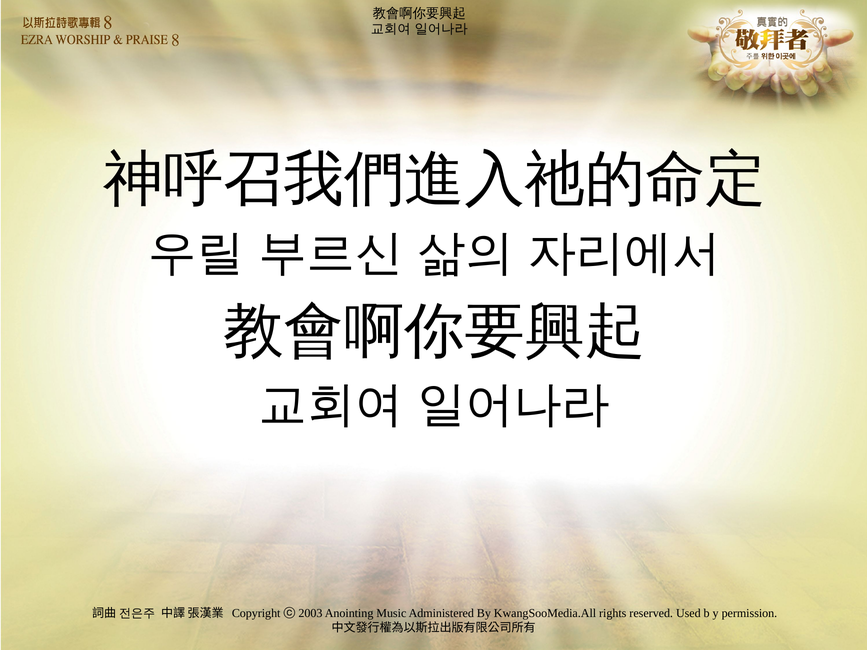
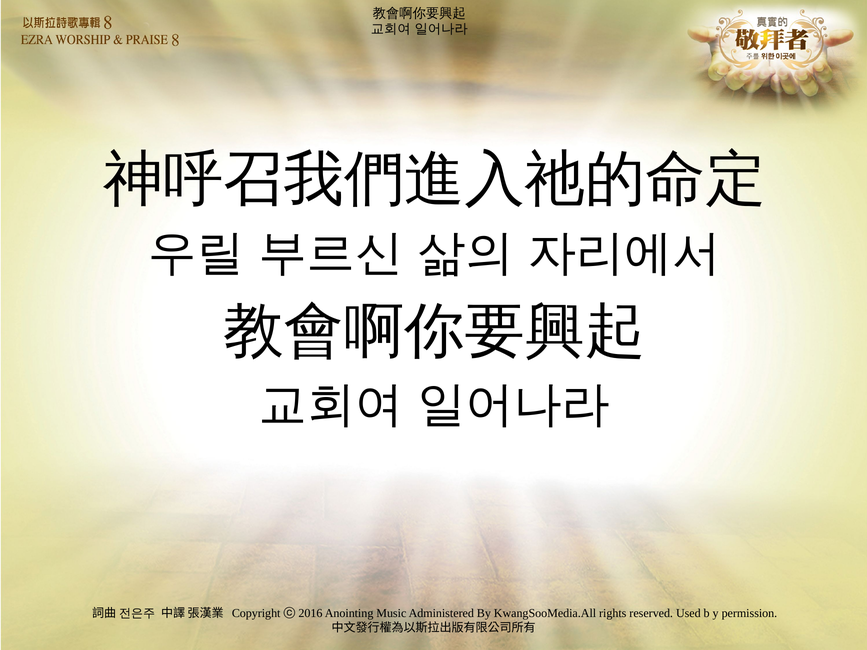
2003: 2003 -> 2016
